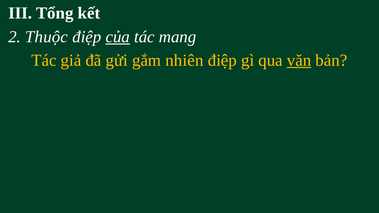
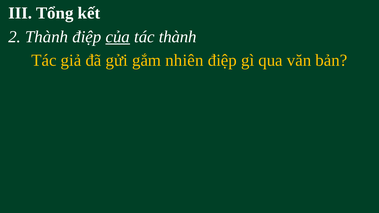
2 Thuộc: Thuộc -> Thành
tác mang: mang -> thành
văn underline: present -> none
